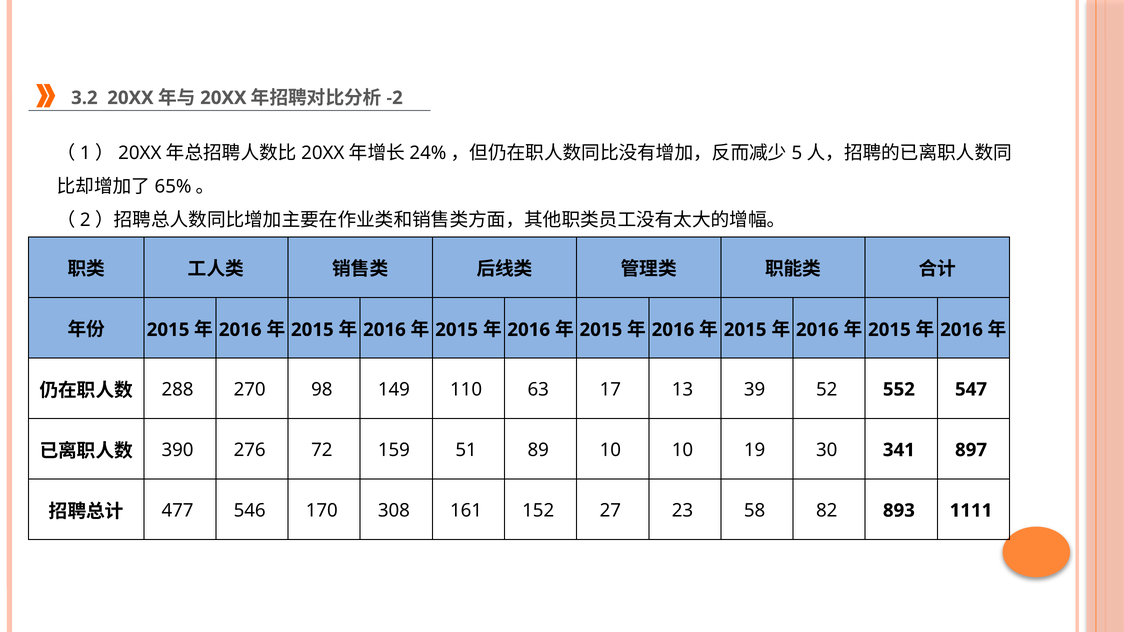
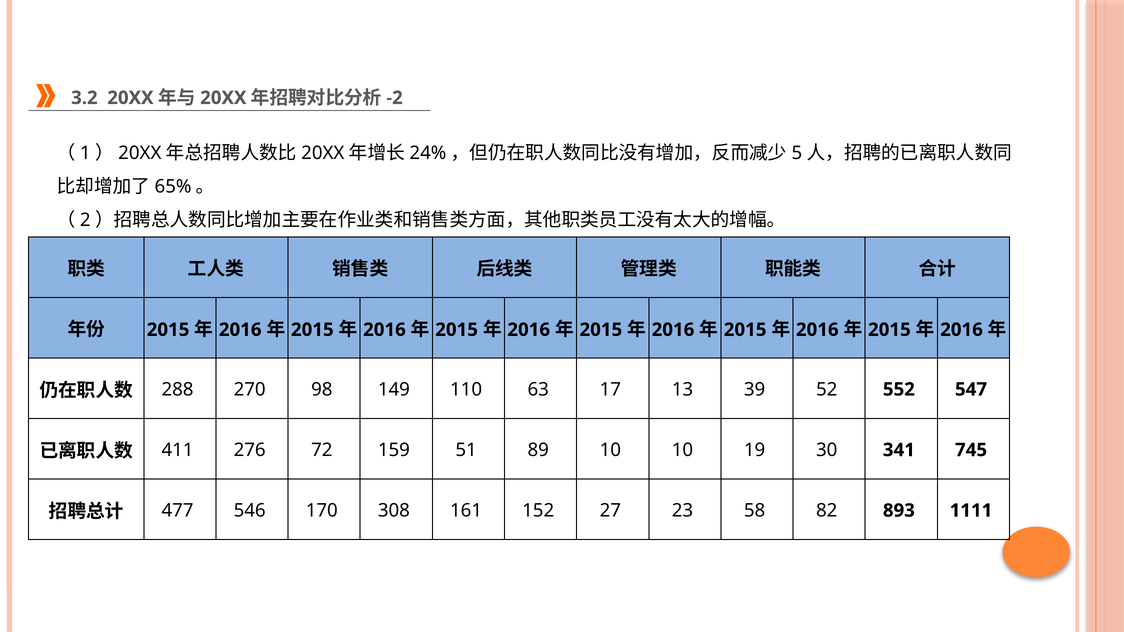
390: 390 -> 411
897: 897 -> 745
